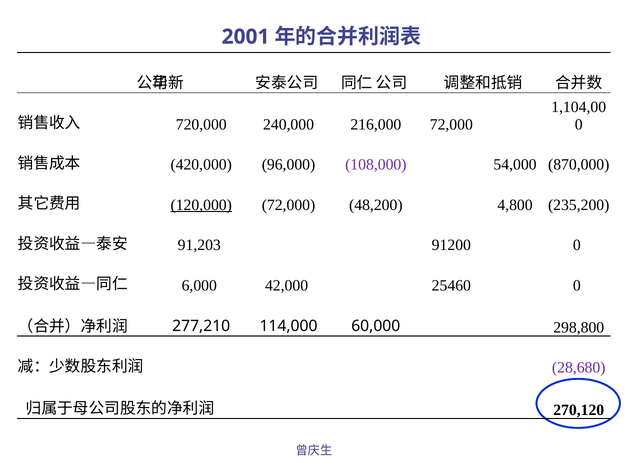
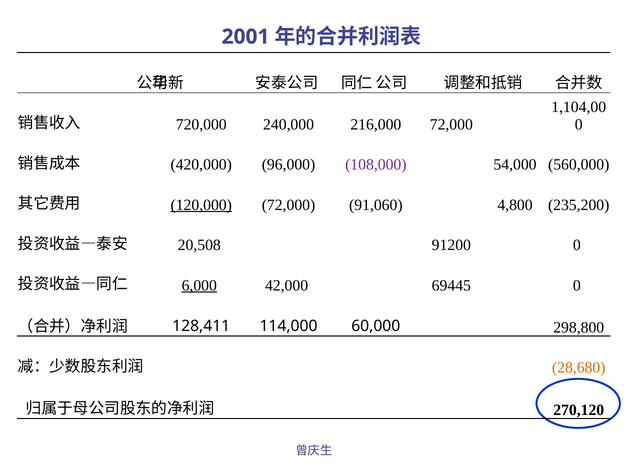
870,000: 870,000 -> 560,000
48,200: 48,200 -> 91,060
91,203: 91,203 -> 20,508
6,000 underline: none -> present
25460: 25460 -> 69445
277,210: 277,210 -> 128,411
28,680 colour: purple -> orange
